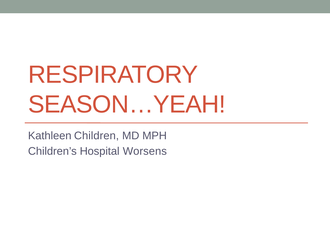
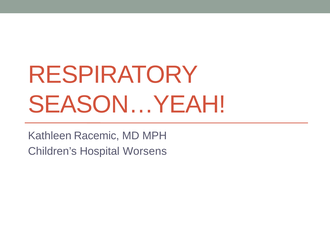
Children: Children -> Racemic
